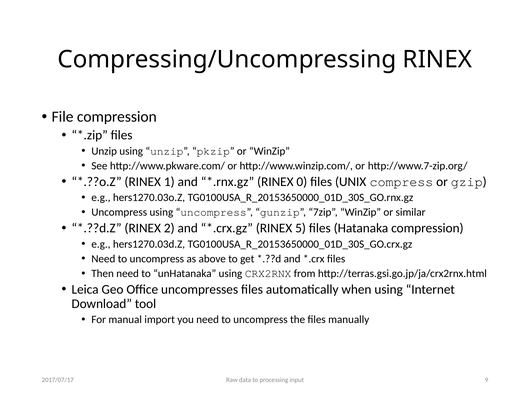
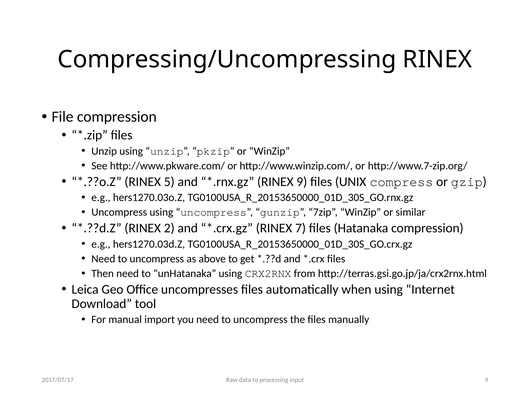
1: 1 -> 5
RINEX 0: 0 -> 9
5: 5 -> 7
